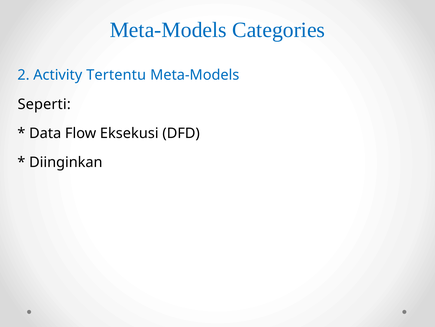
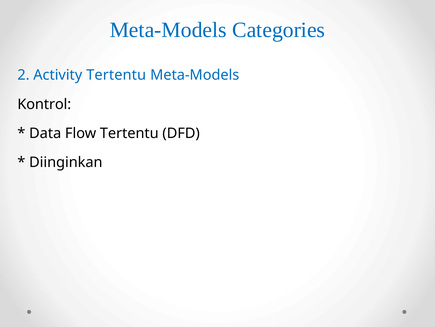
Seperti: Seperti -> Kontrol
Flow Eksekusi: Eksekusi -> Tertentu
